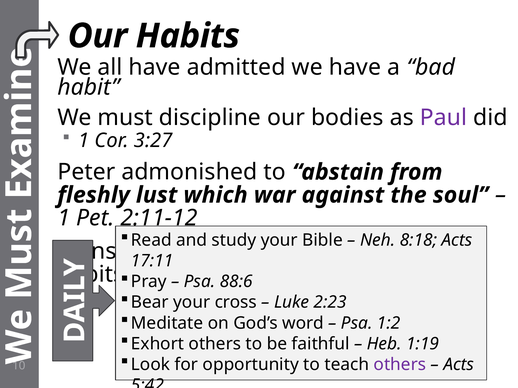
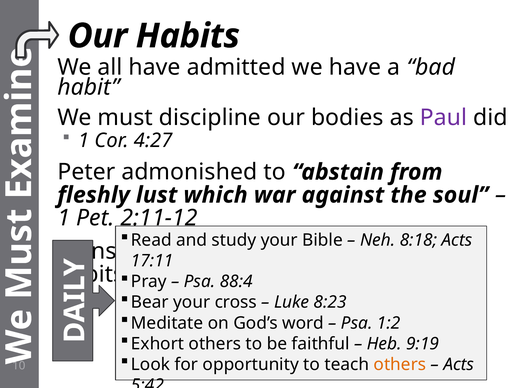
3:27: 3:27 -> 4:27
88:6: 88:6 -> 88:4
2:23: 2:23 -> 8:23
1:19: 1:19 -> 9:19
others at (400, 365) colour: purple -> orange
